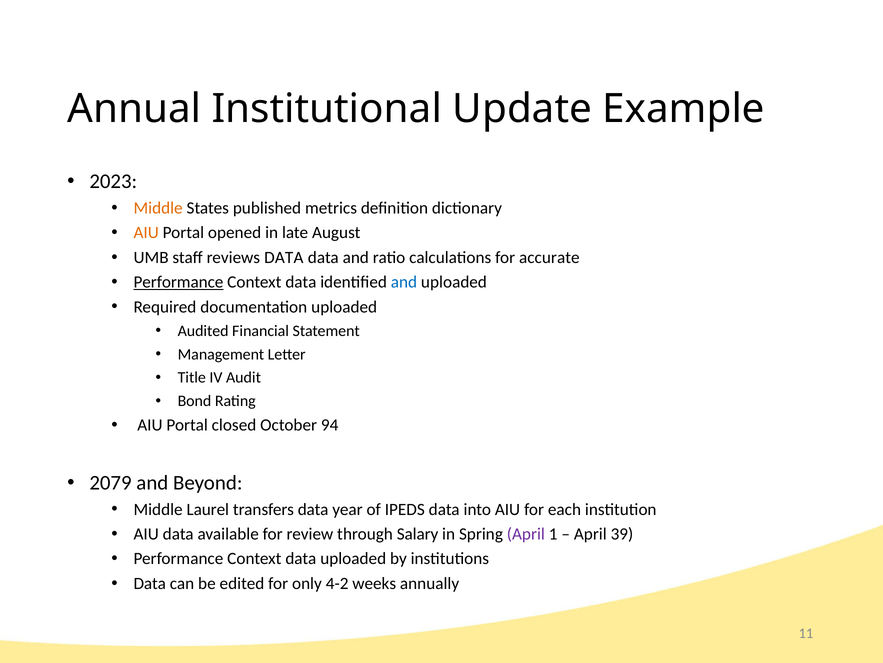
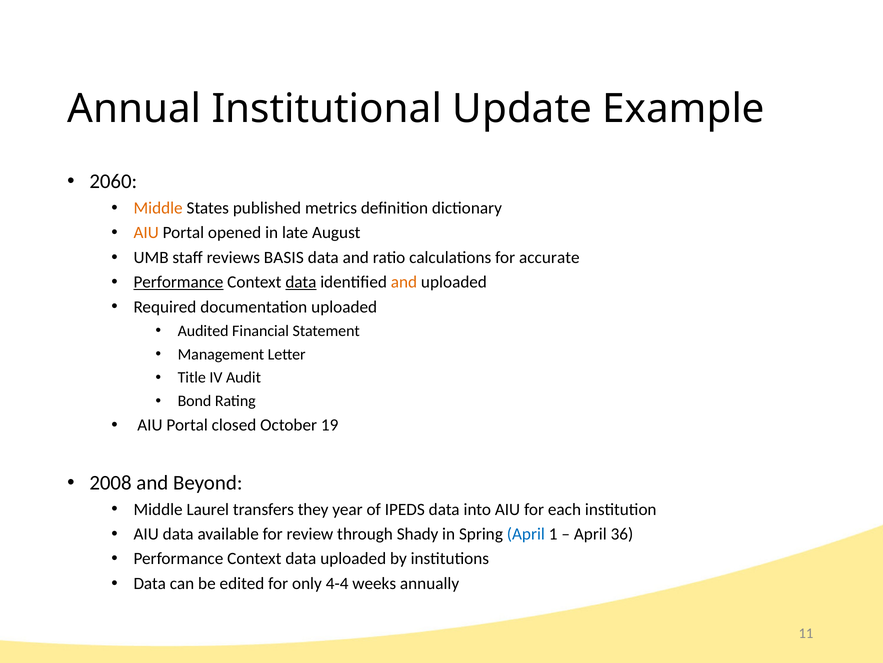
2023: 2023 -> 2060
reviews DATA: DATA -> BASIS
data at (301, 282) underline: none -> present
and at (404, 282) colour: blue -> orange
94: 94 -> 19
2079: 2079 -> 2008
transfers data: data -> they
Salary: Salary -> Shady
April at (526, 533) colour: purple -> blue
39: 39 -> 36
4-2: 4-2 -> 4-4
